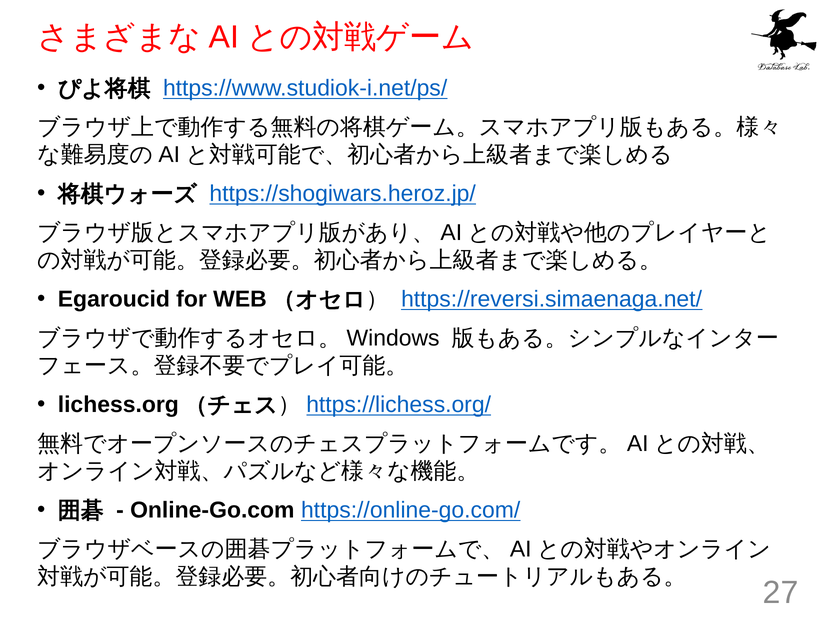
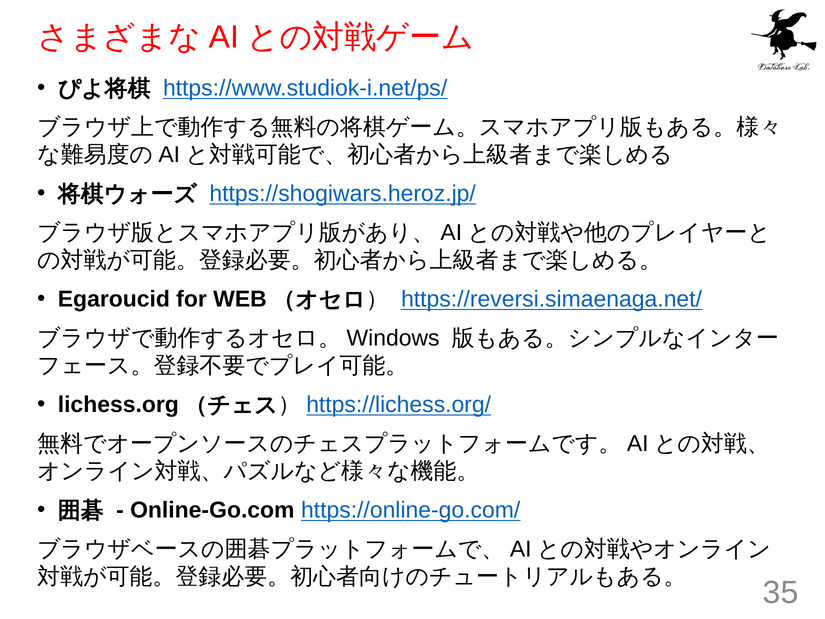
27: 27 -> 35
